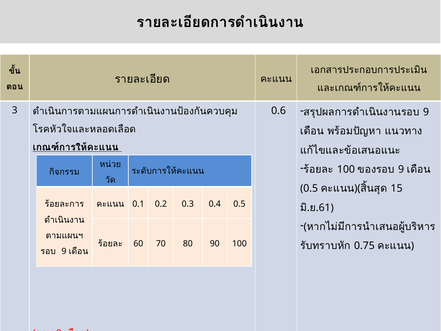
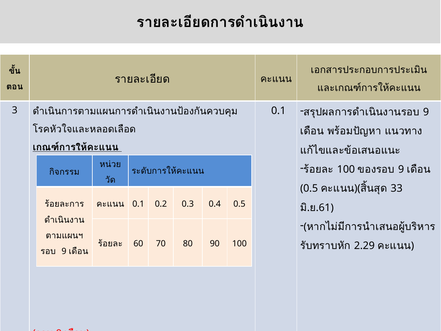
0.6 at (279, 111): 0.6 -> 0.1
15: 15 -> 33
0.75: 0.75 -> 2.29
